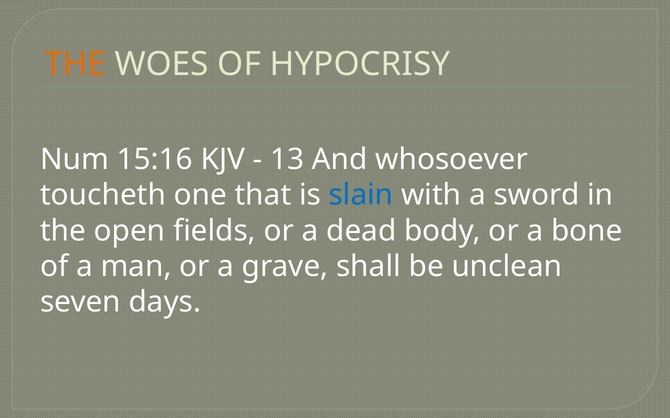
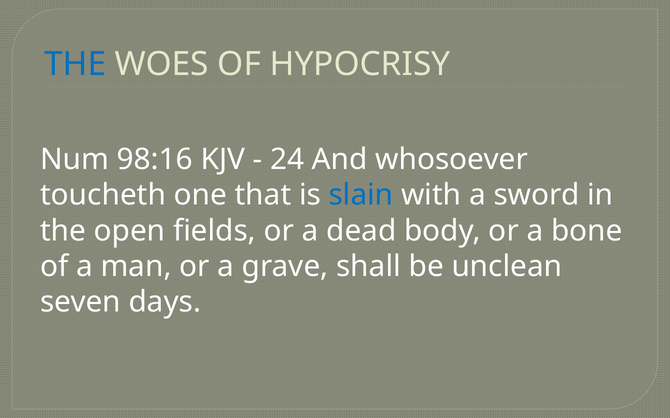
THE at (75, 64) colour: orange -> blue
15:16: 15:16 -> 98:16
13: 13 -> 24
